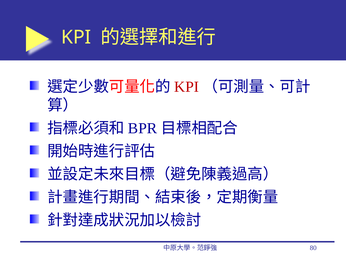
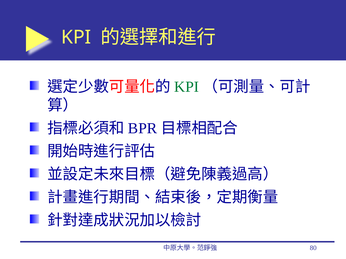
KPI at (187, 87) colour: red -> green
